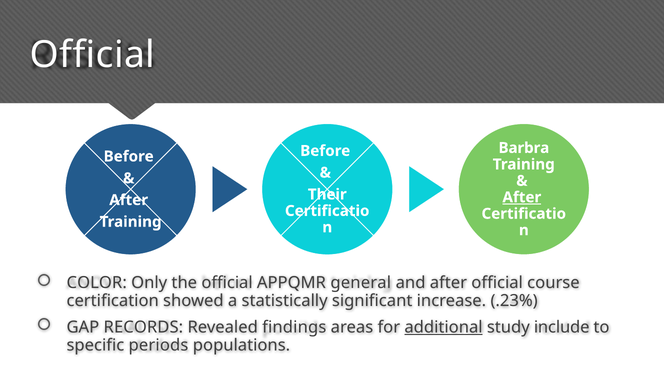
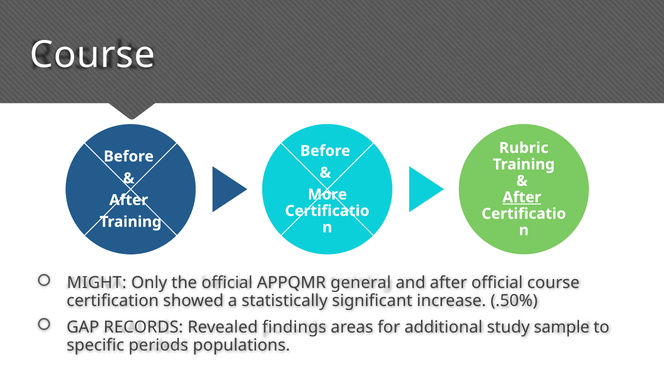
Official at (92, 55): Official -> Course
Barbra: Barbra -> Rubric
Their: Their -> More
COLOR: COLOR -> MIGHT
.23%: .23% -> .50%
additional underline: present -> none
include: include -> sample
